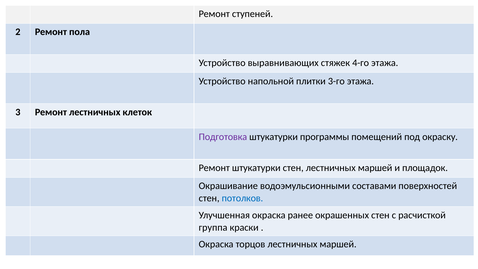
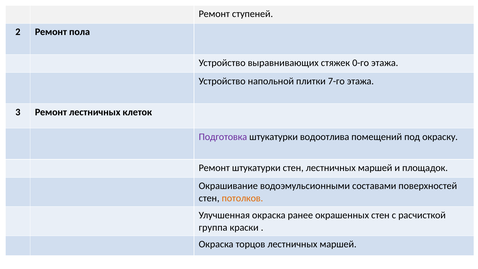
4-го: 4-го -> 0-го
3-го: 3-го -> 7-го
программы: программы -> водоотлива
потолков colour: blue -> orange
